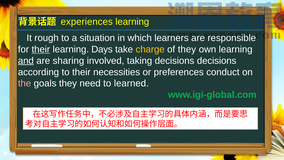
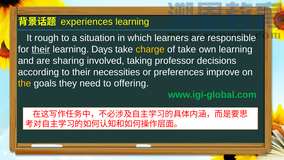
of they: they -> take
and underline: present -> none
taking decisions: decisions -> professor
conduct: conduct -> improve
the colour: pink -> yellow
learned: learned -> offering
